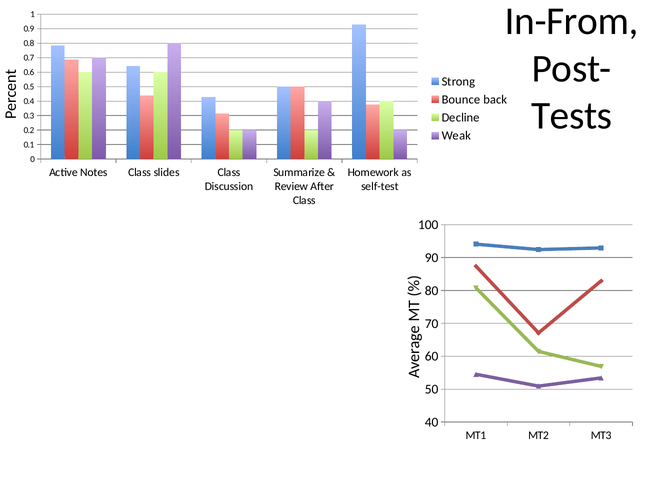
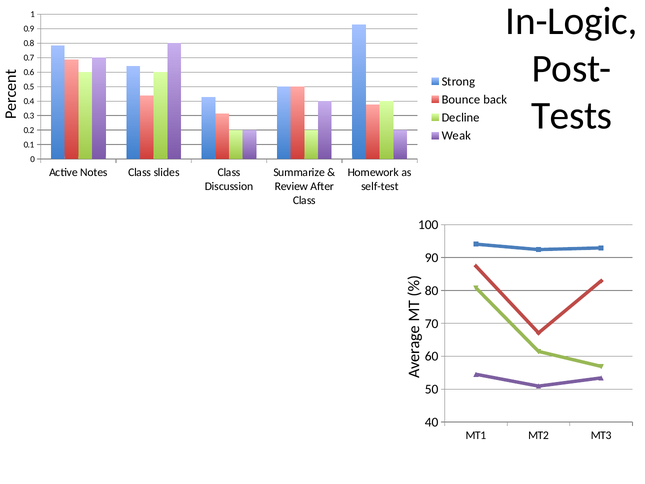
In-From: In-From -> In-Logic
